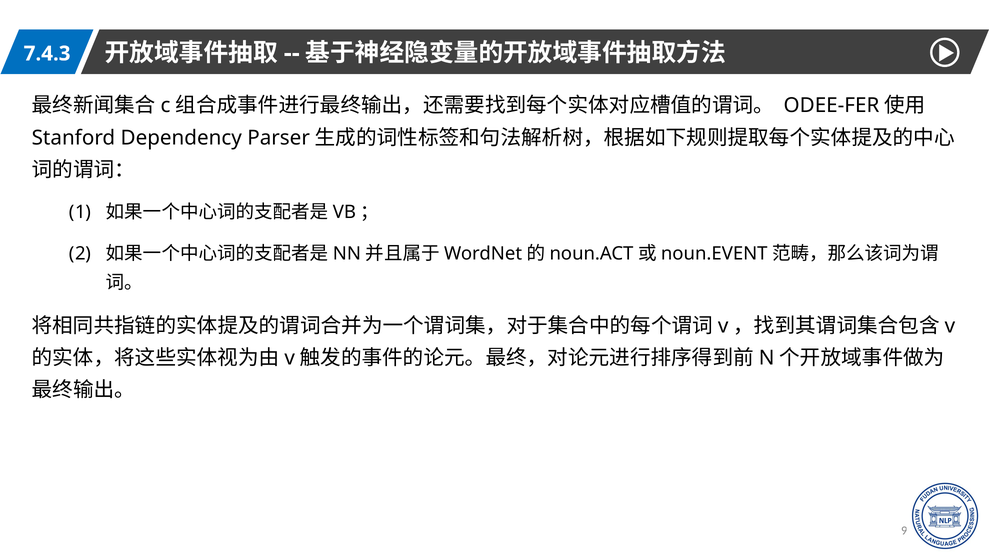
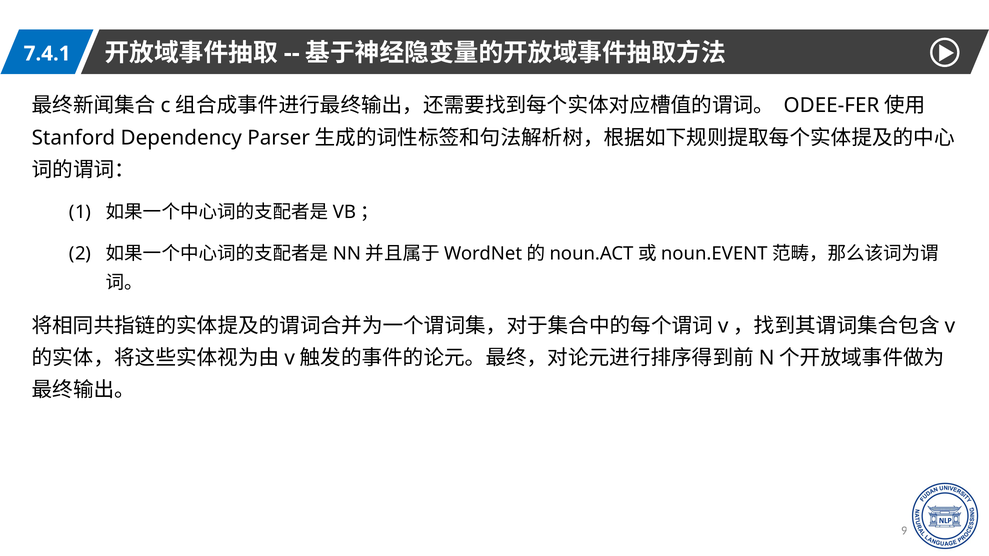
7.4.3: 7.4.3 -> 7.4.1
